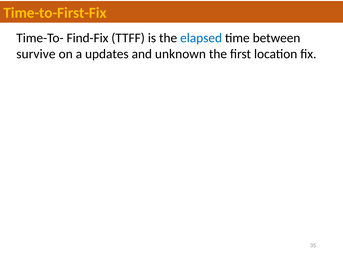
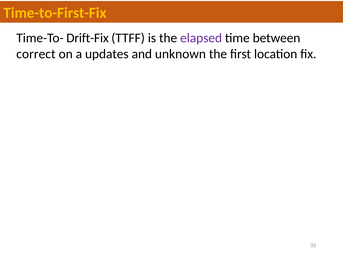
Find-Fix: Find-Fix -> Drift-Fix
elapsed colour: blue -> purple
survive: survive -> correct
